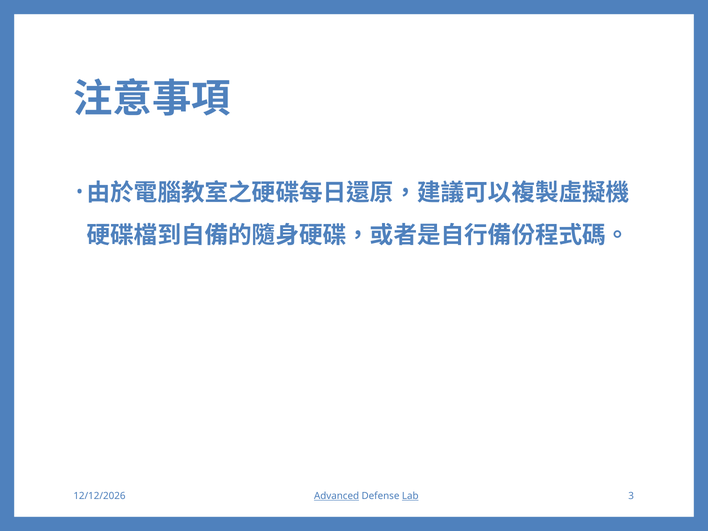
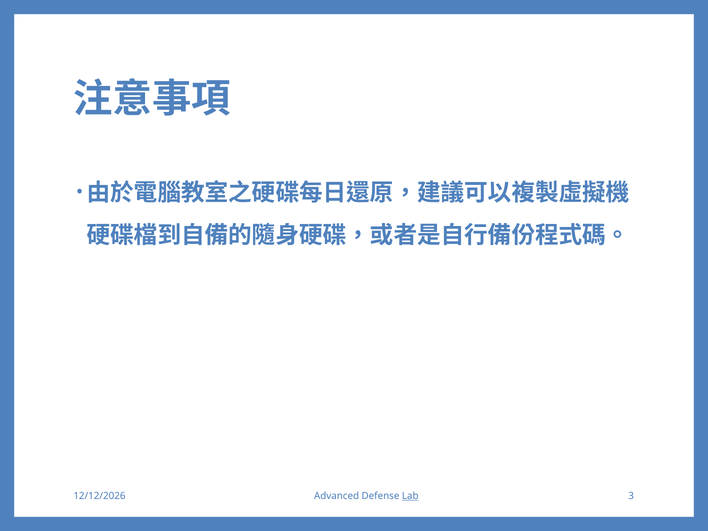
Advanced underline: present -> none
